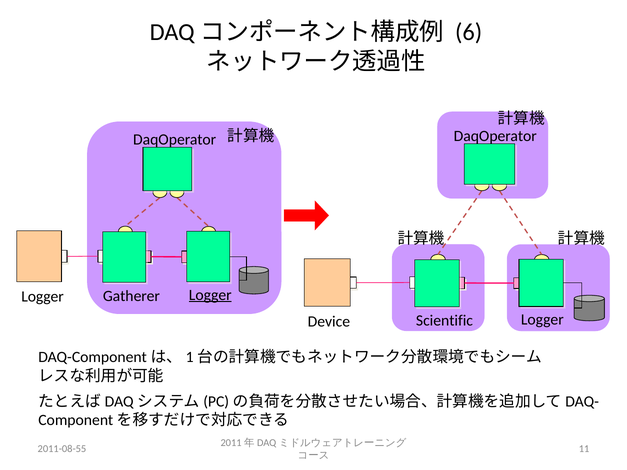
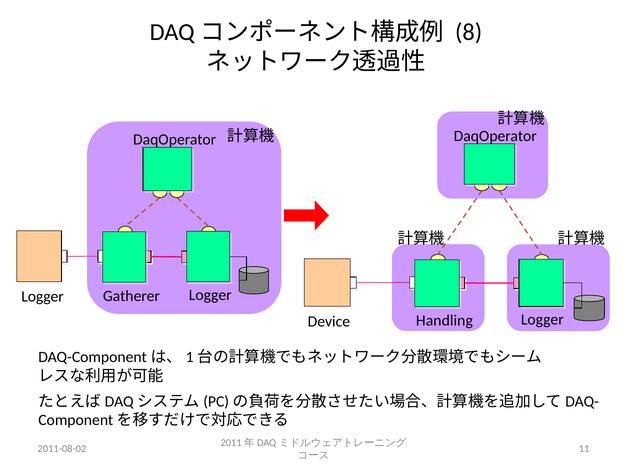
6: 6 -> 8
Logger at (210, 295) underline: present -> none
Scientific: Scientific -> Handling
2011-08-55: 2011-08-55 -> 2011-08-02
